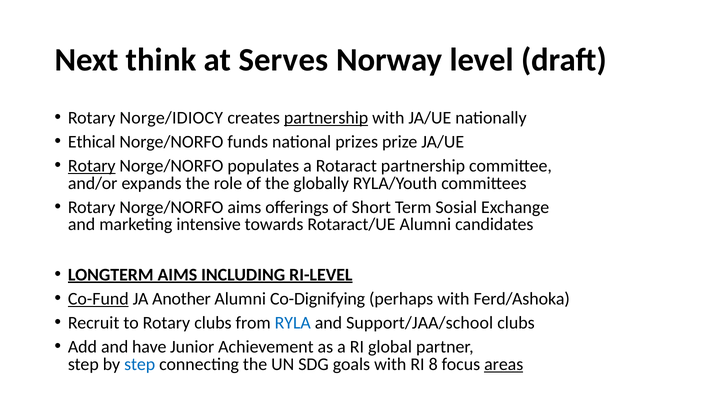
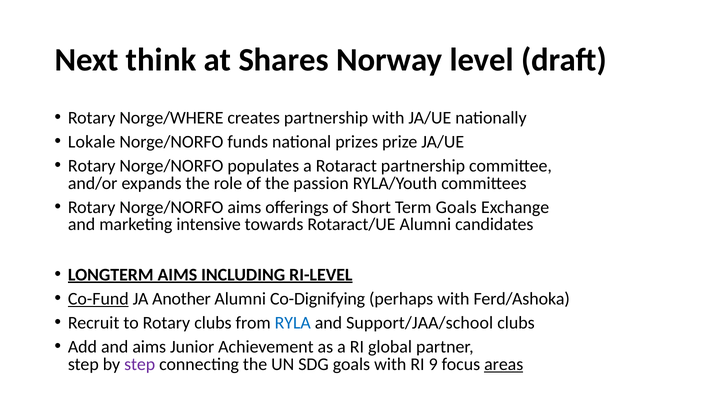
Serves: Serves -> Shares
Norge/IDIOCY: Norge/IDIOCY -> Norge/WHERE
partnership at (326, 118) underline: present -> none
Ethical: Ethical -> Lokale
Rotary at (92, 166) underline: present -> none
globally: globally -> passion
Term Sosial: Sosial -> Goals
and have: have -> aims
step at (140, 364) colour: blue -> purple
8: 8 -> 9
